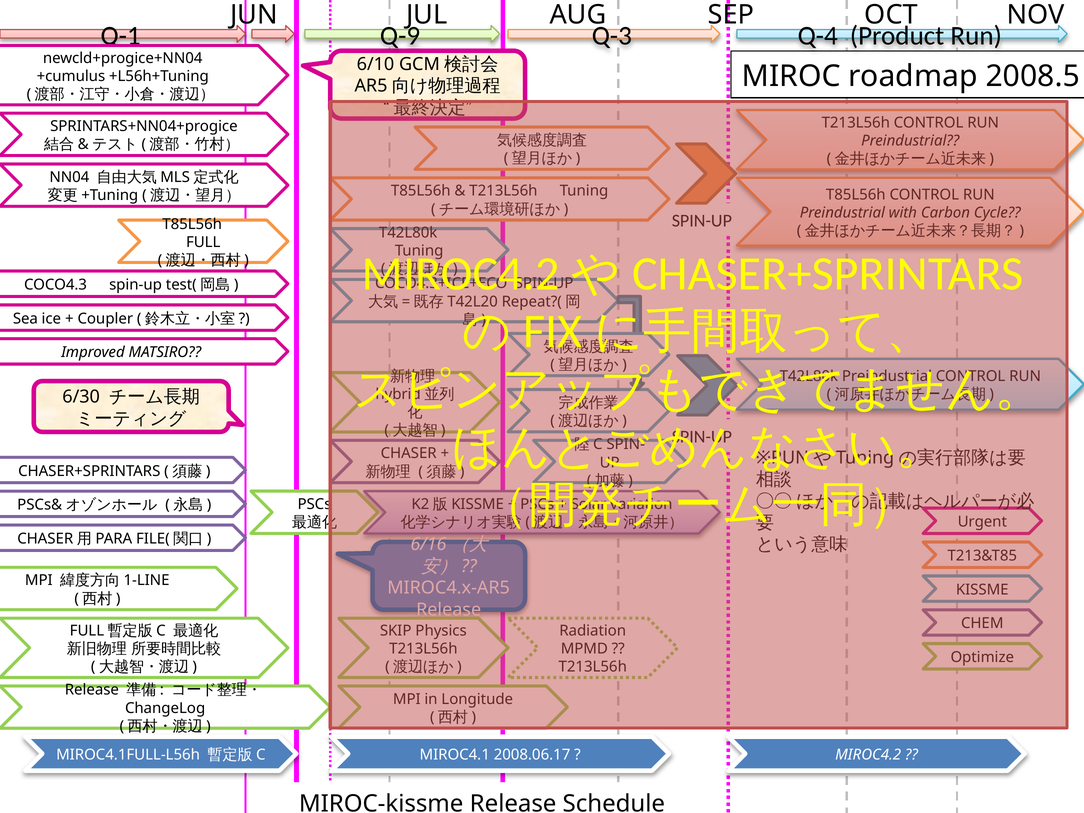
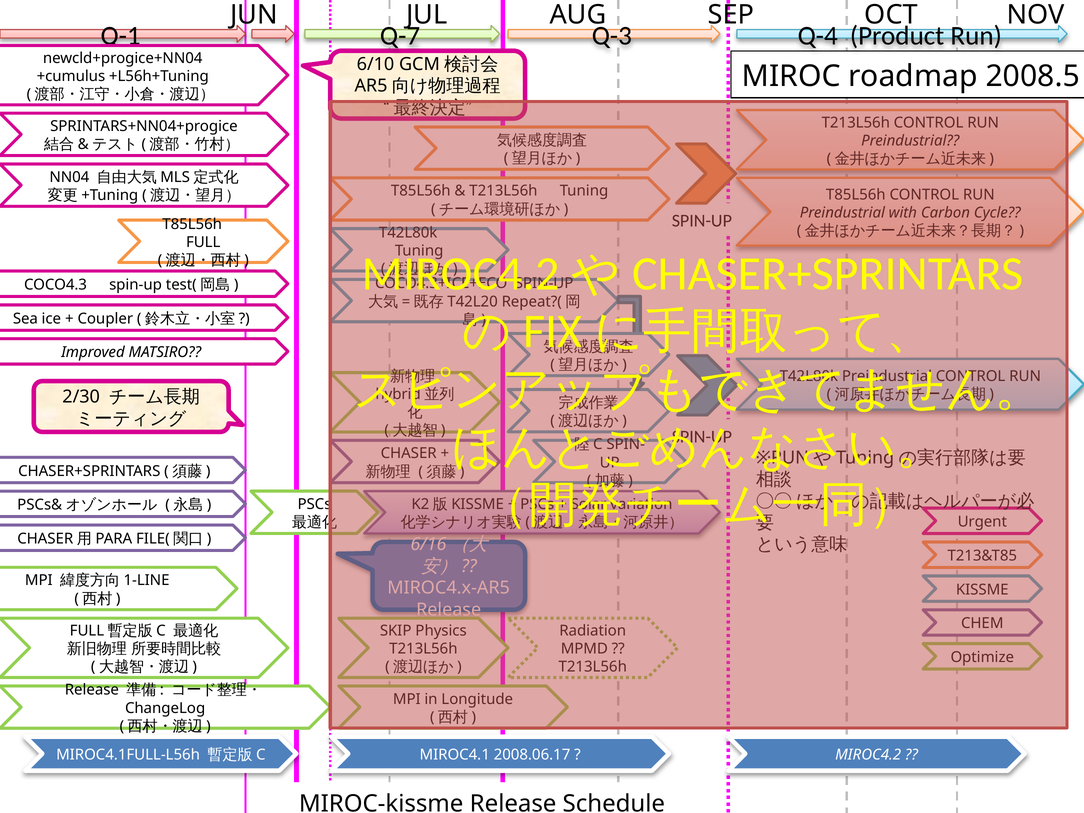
Q-9: Q-9 -> Q-7
6/30: 6/30 -> 2/30
